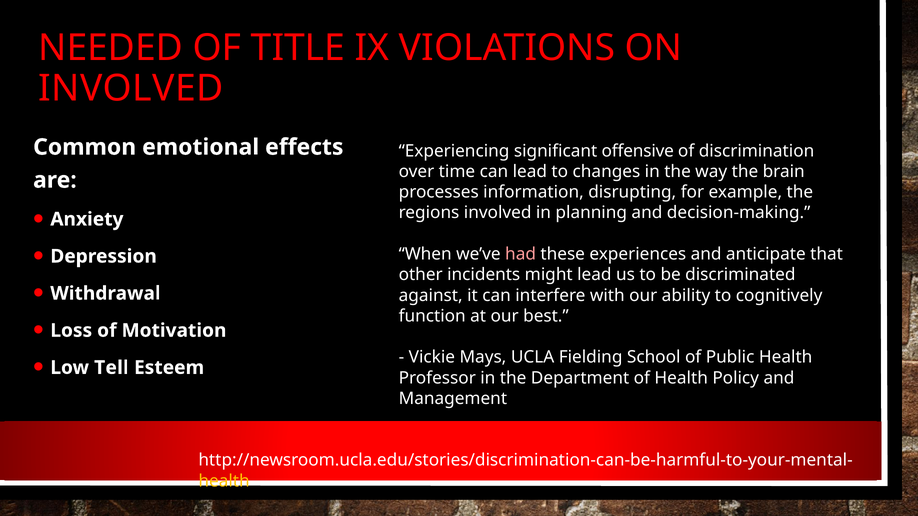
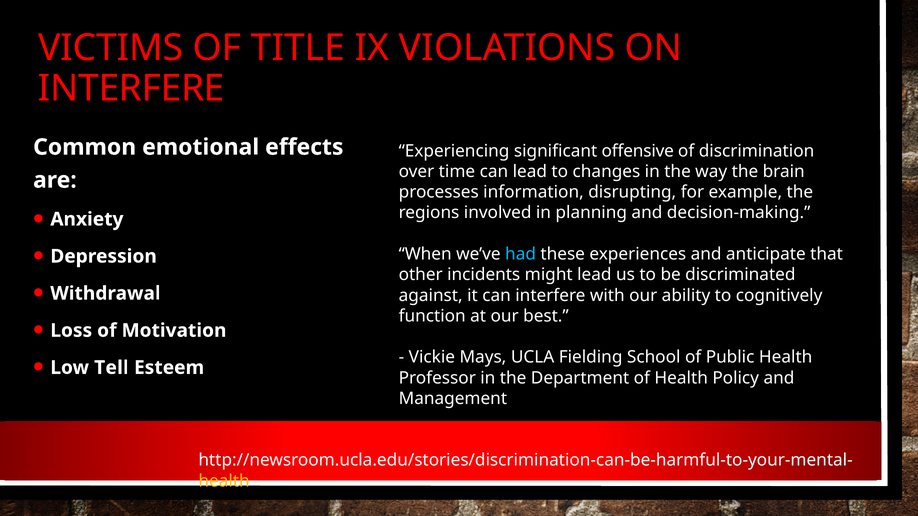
NEEDED: NEEDED -> VICTIMS
INVOLVED at (131, 88): INVOLVED -> INTERFERE
had colour: pink -> light blue
